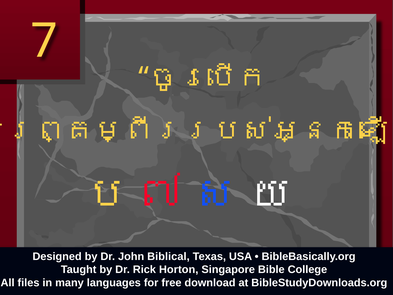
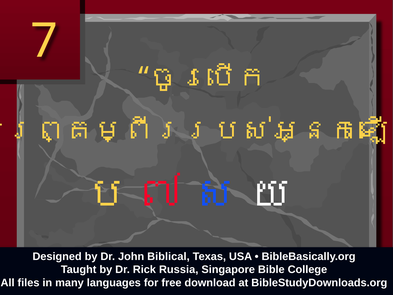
Horton: Horton -> Russia
